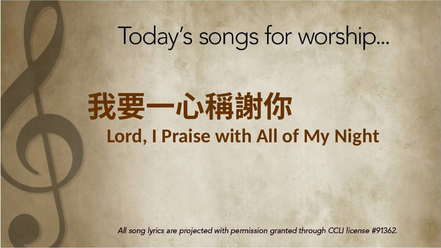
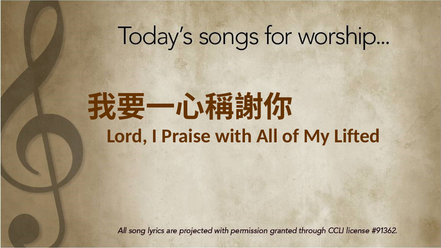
Night: Night -> Lifted
